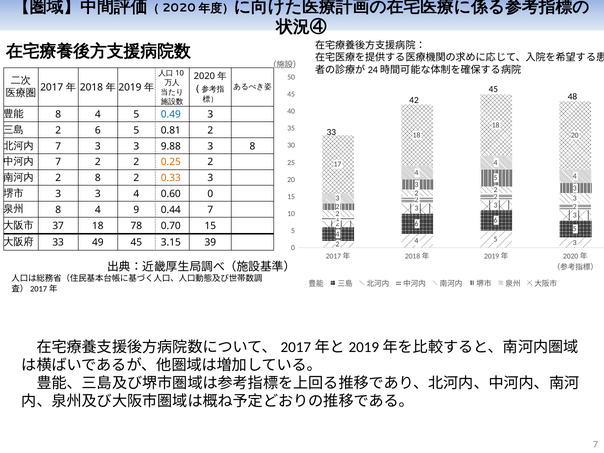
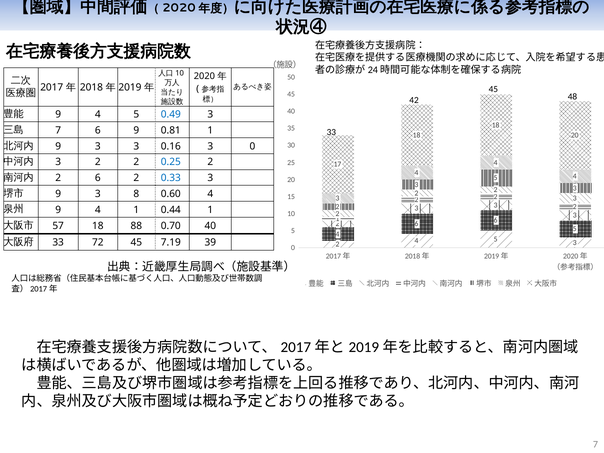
8 at (58, 115): 8 -> 9
2 at (58, 130): 2 -> 7
5 at (136, 130): 5 -> 9
0.81 2: 2 -> 1
7 at (58, 146): 7 -> 9
9.88: 9.88 -> 0.16
3 8: 8 -> 0
7 at (58, 162): 7 -> 3
0.25 colour: orange -> blue
2 8: 8 -> 6
0.33 colour: orange -> blue
3 at (58, 194): 3 -> 9
4 at (136, 194): 4 -> 8
0.60 0: 0 -> 4
8 at (58, 210): 8 -> 9
4 9: 9 -> 1
0.44 7: 7 -> 1
37: 37 -> 57
78: 78 -> 88
0.70 15: 15 -> 40
49: 49 -> 72
3.15: 3.15 -> 7.19
